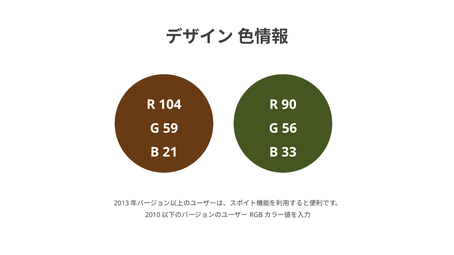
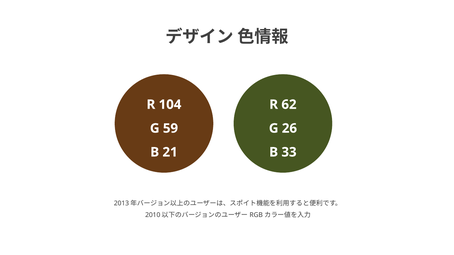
90: 90 -> 62
56: 56 -> 26
